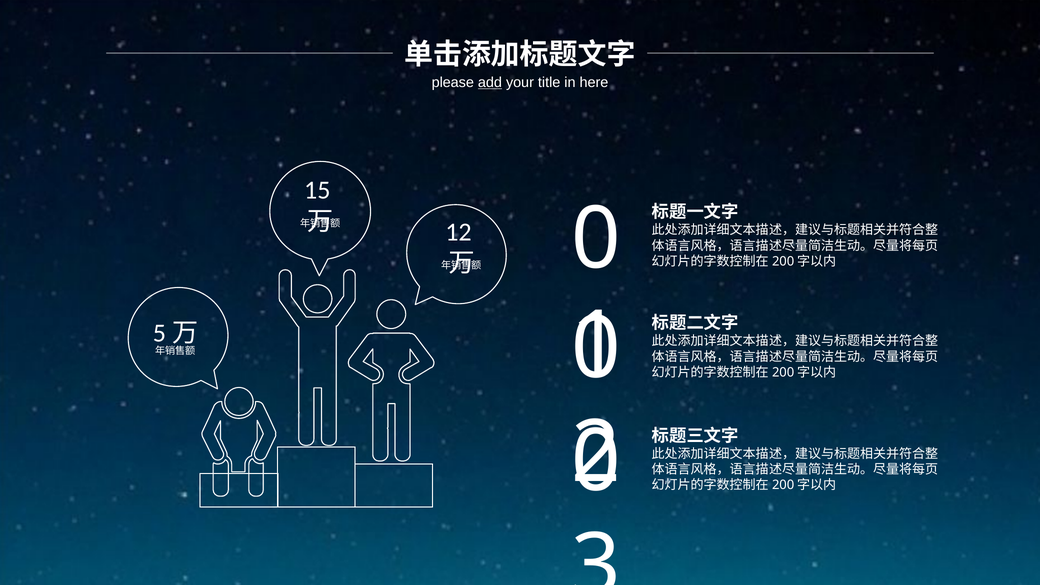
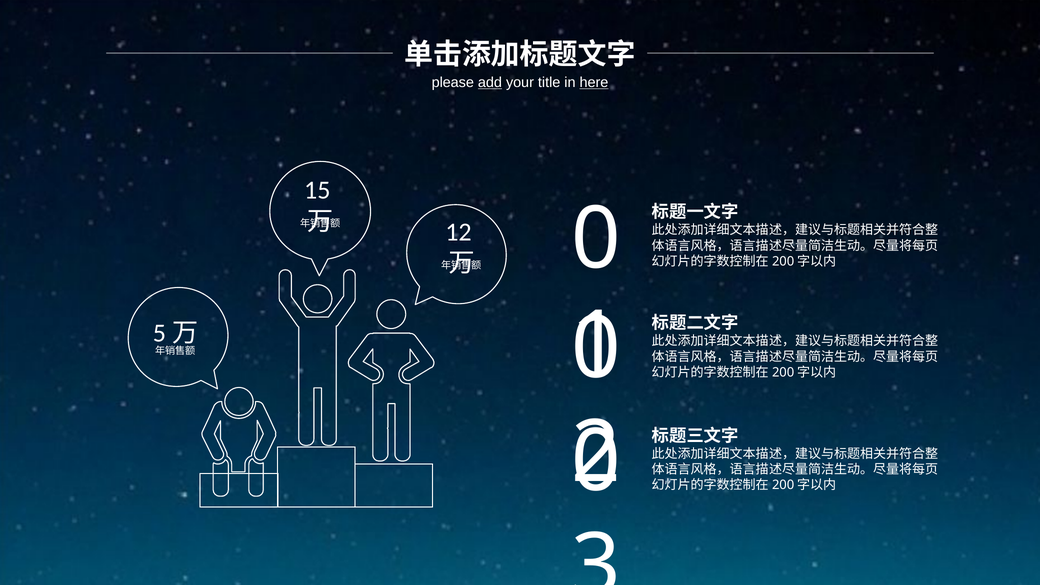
here underline: none -> present
